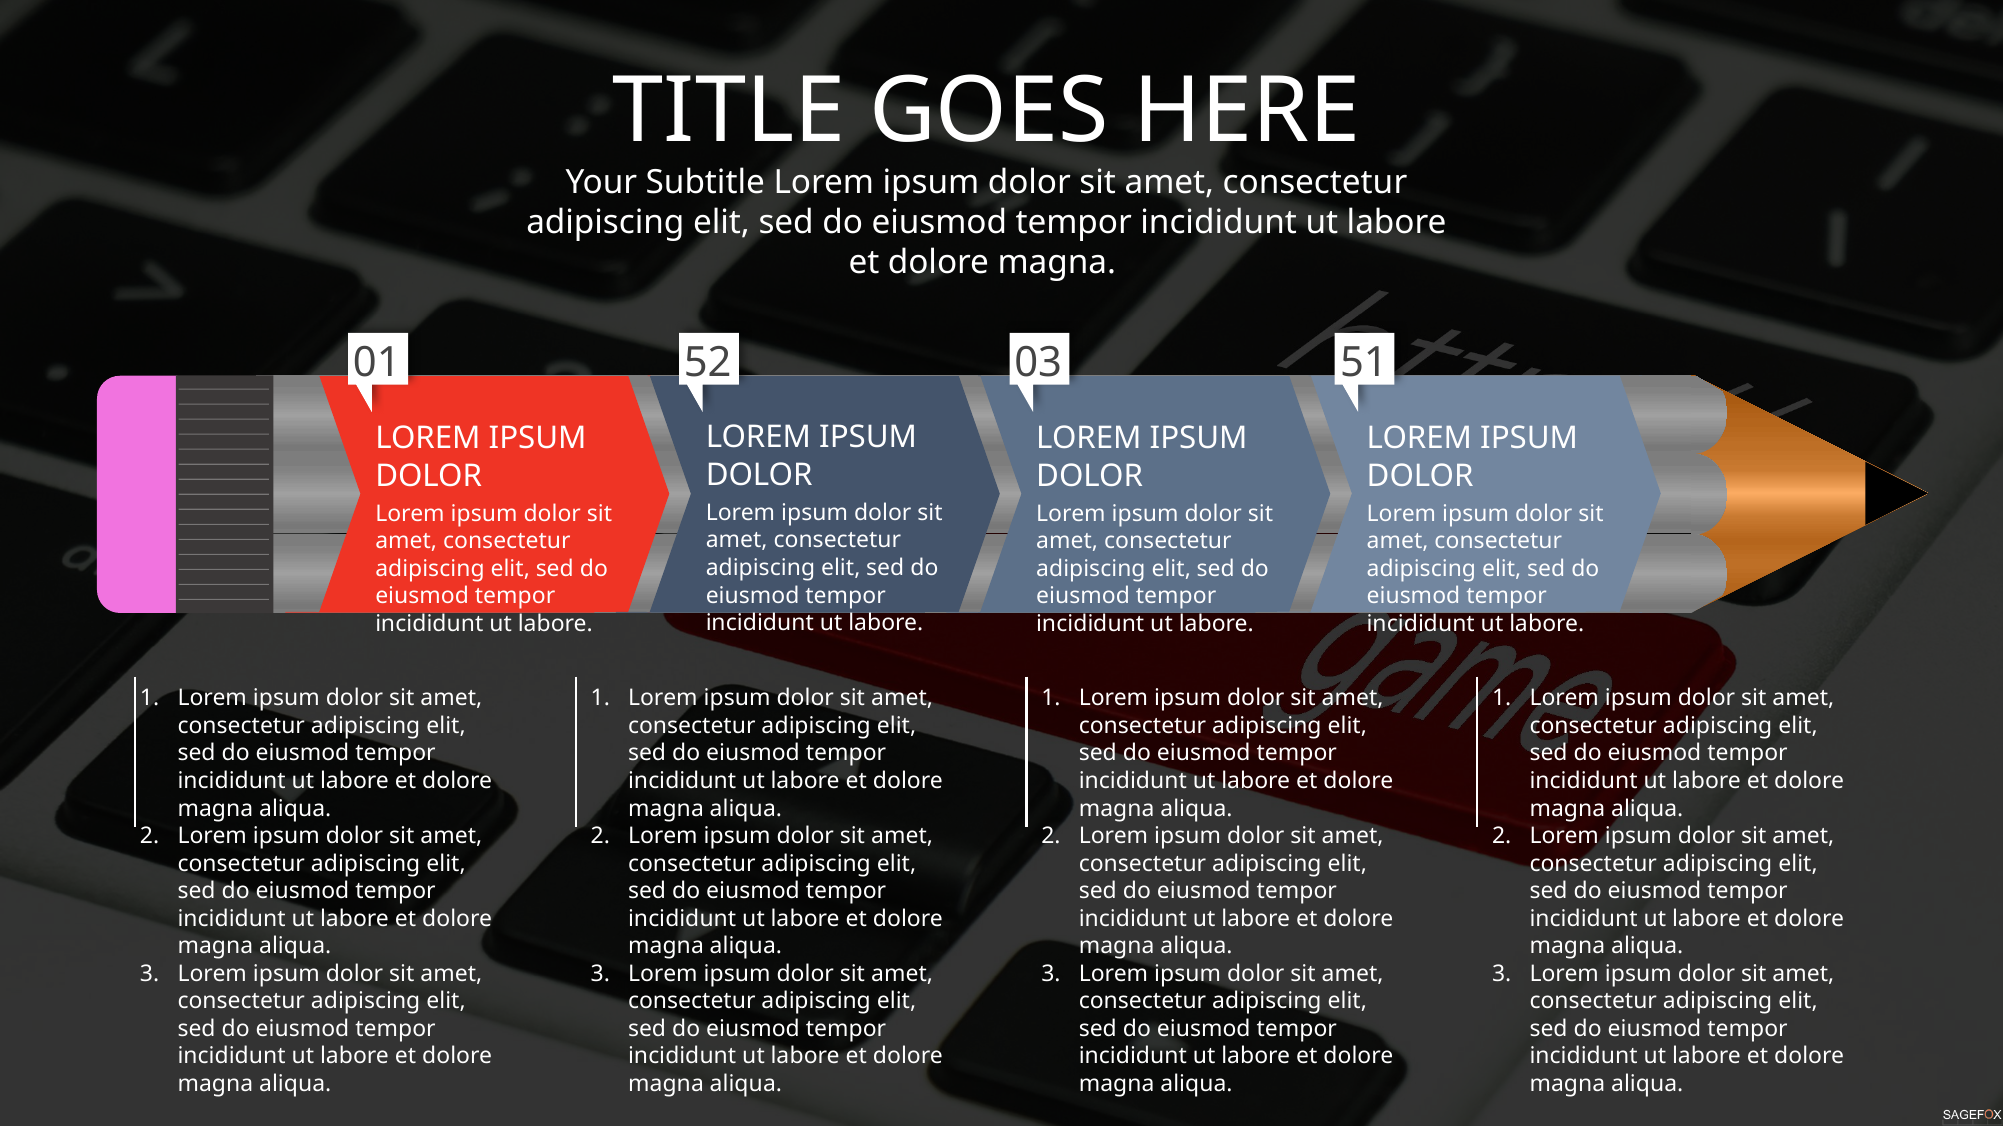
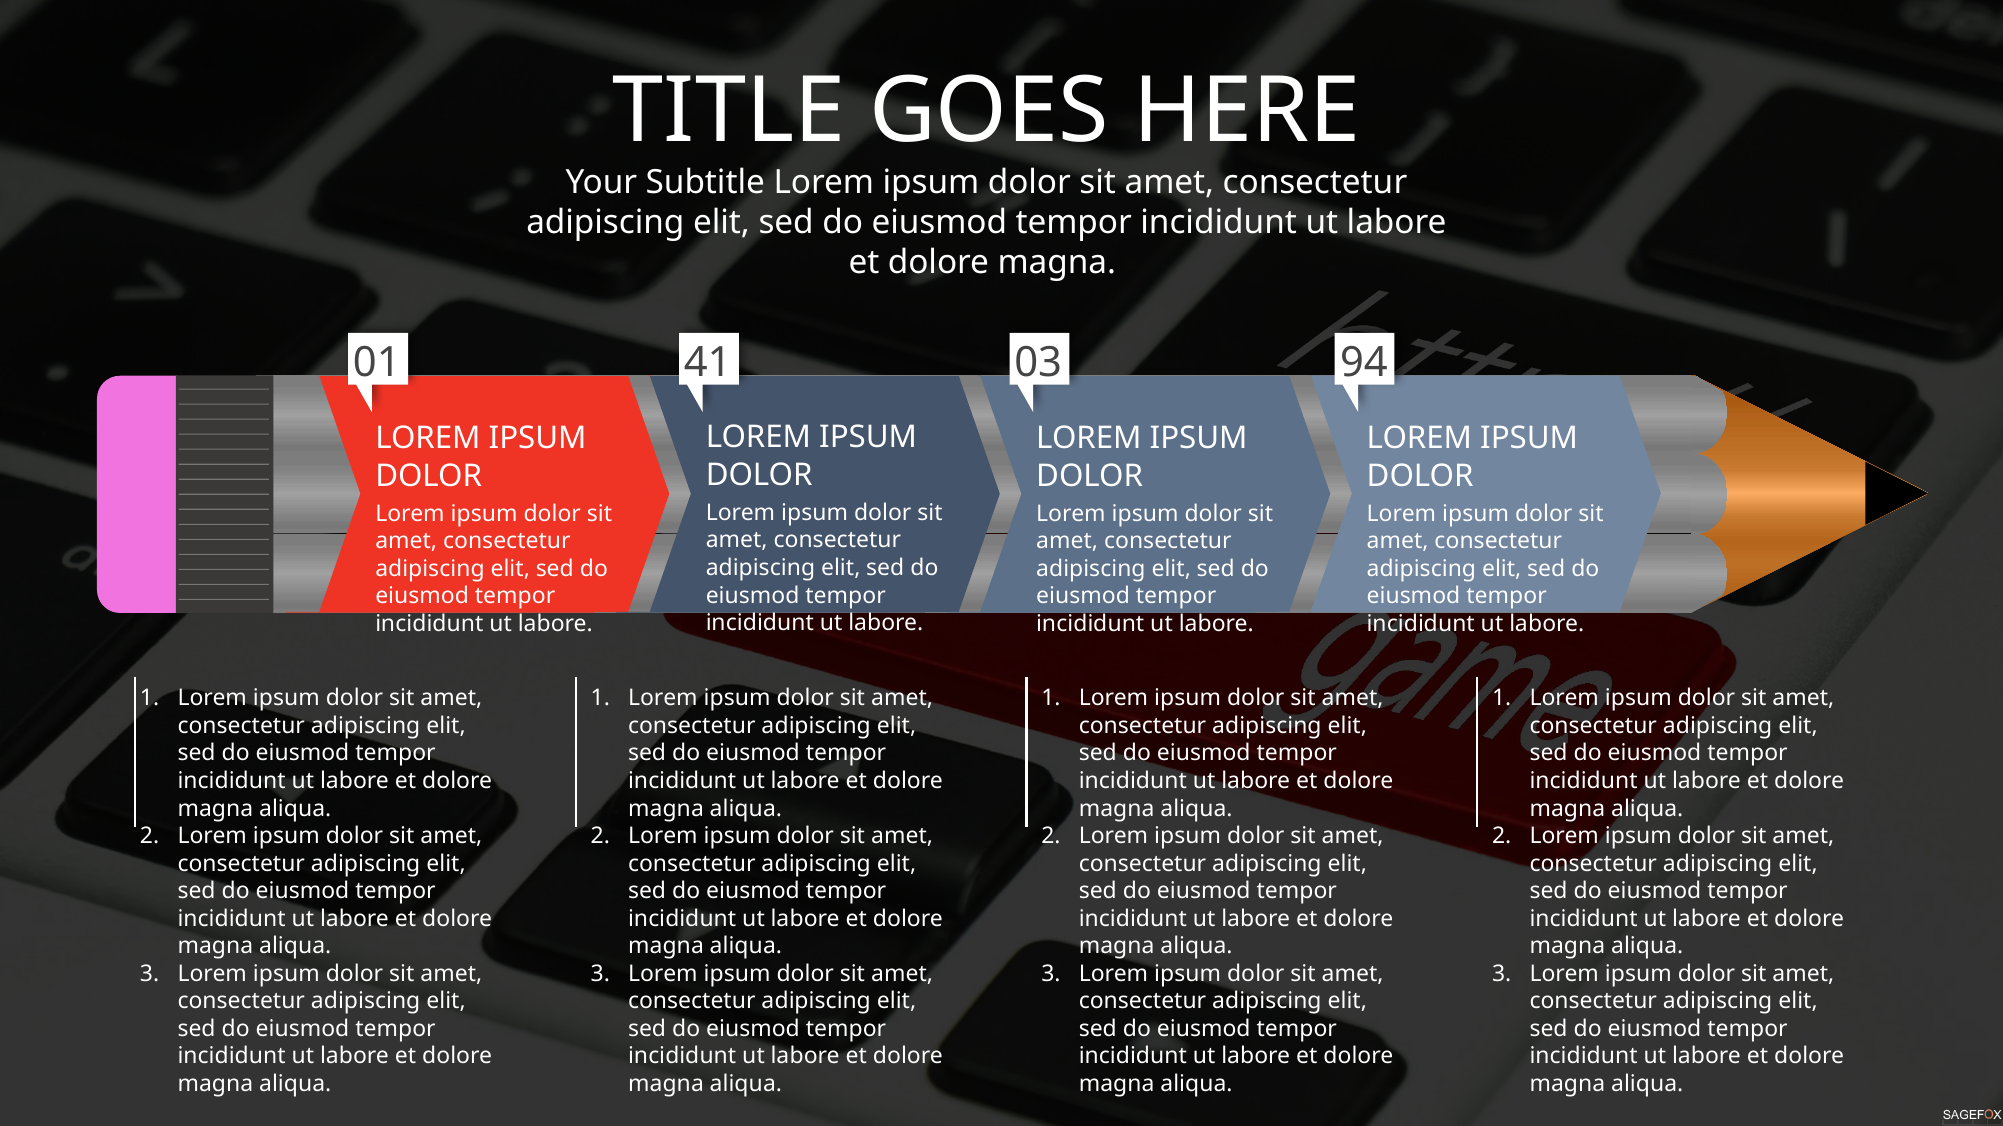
52: 52 -> 41
51: 51 -> 94
